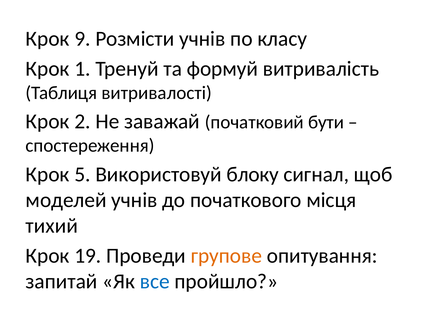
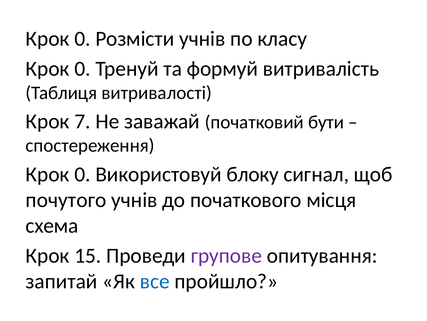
9 at (82, 39): 9 -> 0
1 at (82, 69): 1 -> 0
2: 2 -> 7
5 at (82, 174): 5 -> 0
моделей: моделей -> почутого
тихий: тихий -> схема
19: 19 -> 15
групове colour: orange -> purple
